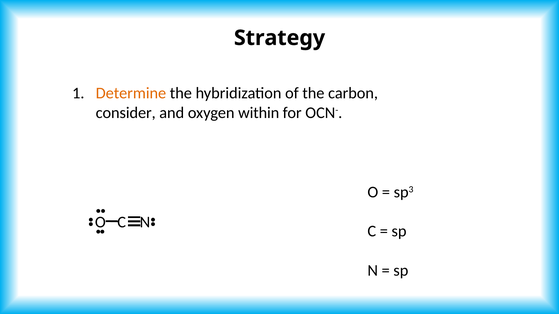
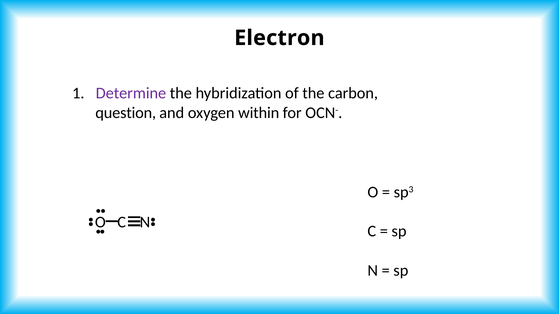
Strategy: Strategy -> Electron
Determine colour: orange -> purple
consider: consider -> question
